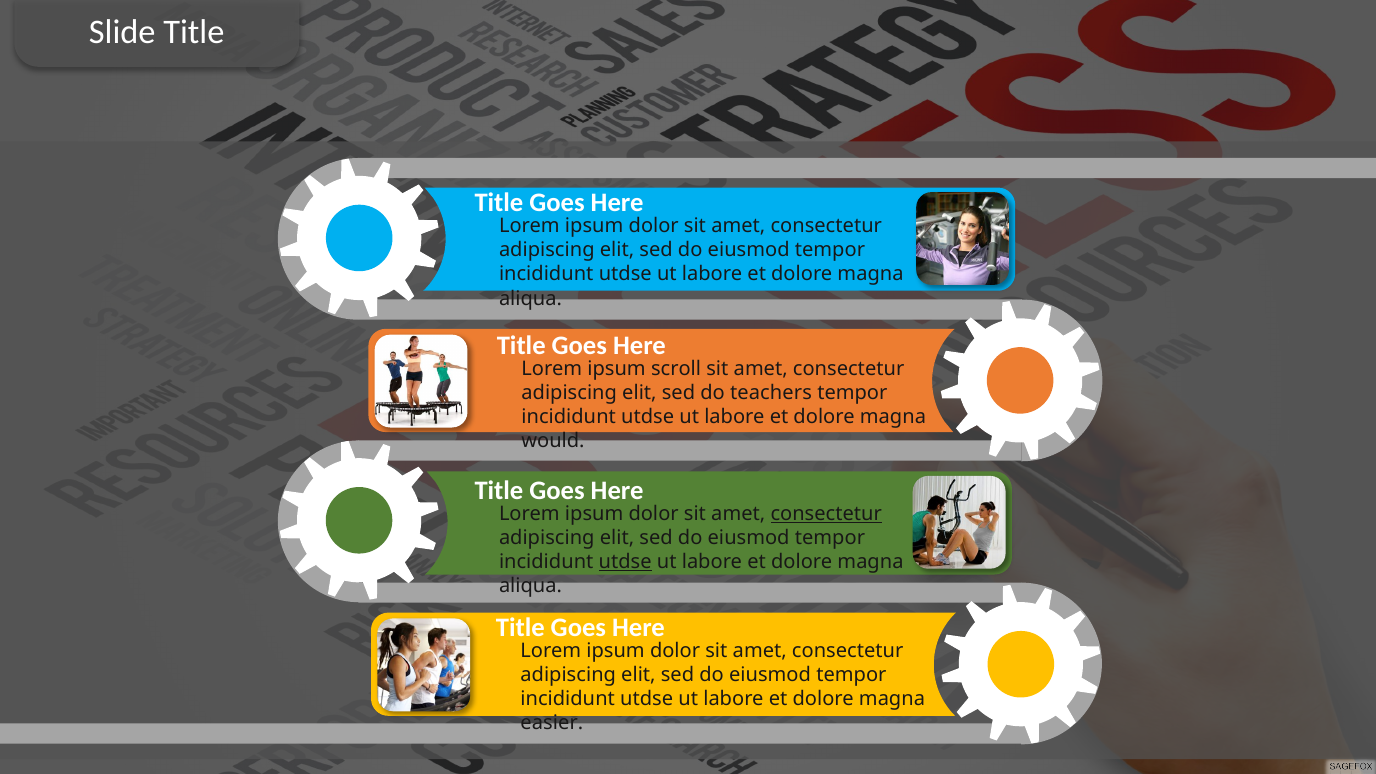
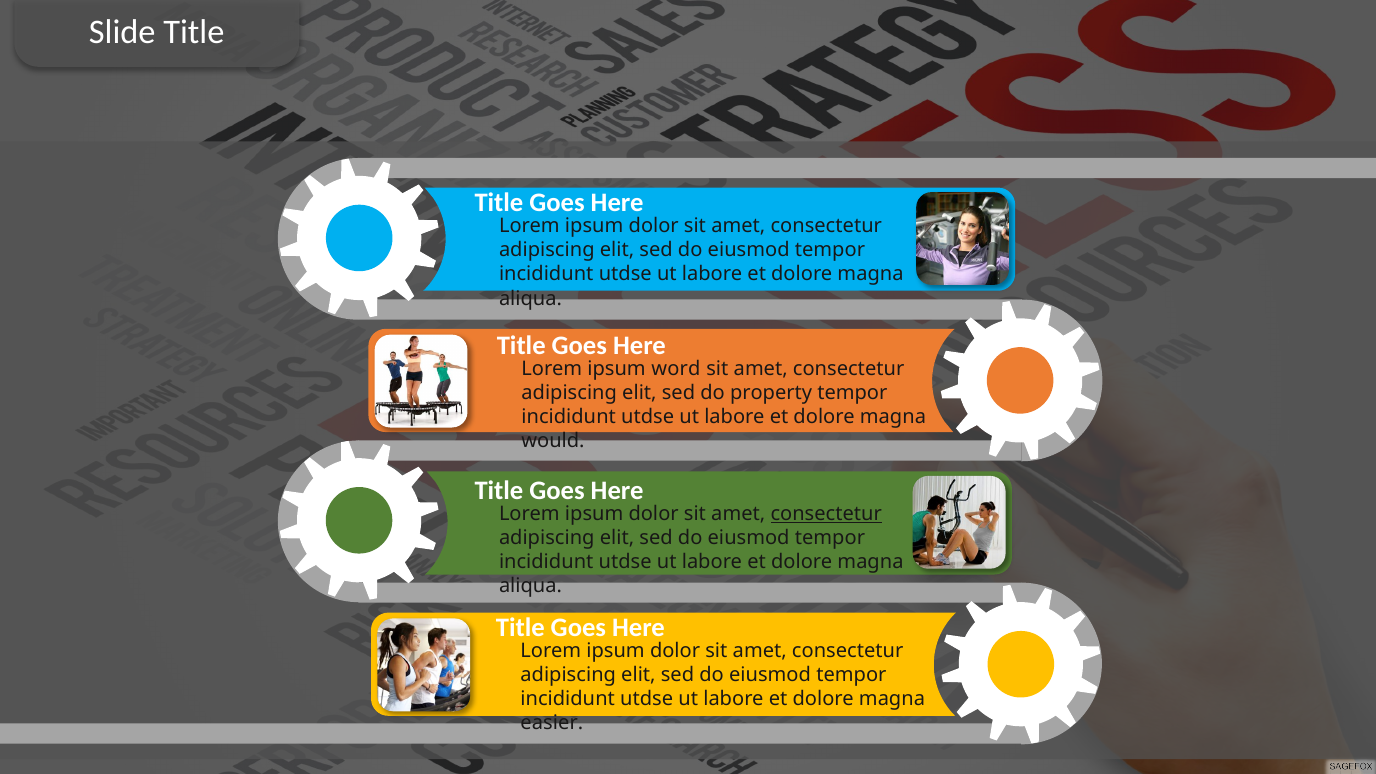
scroll: scroll -> word
teachers: teachers -> property
utdse at (625, 562) underline: present -> none
